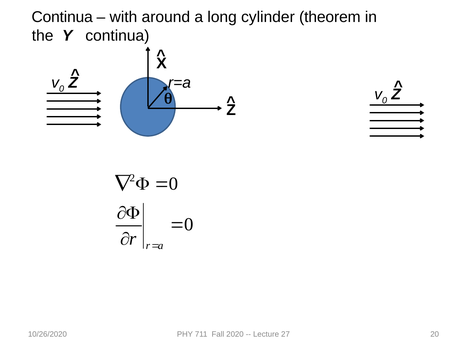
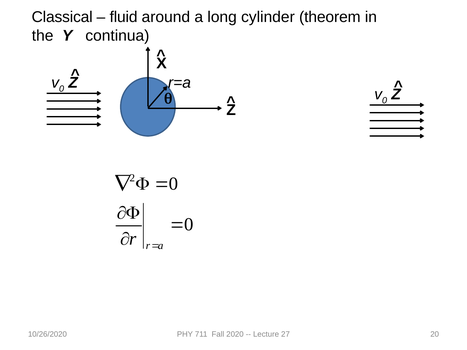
Continua at (62, 17): Continua -> Classical
with: with -> fluid
